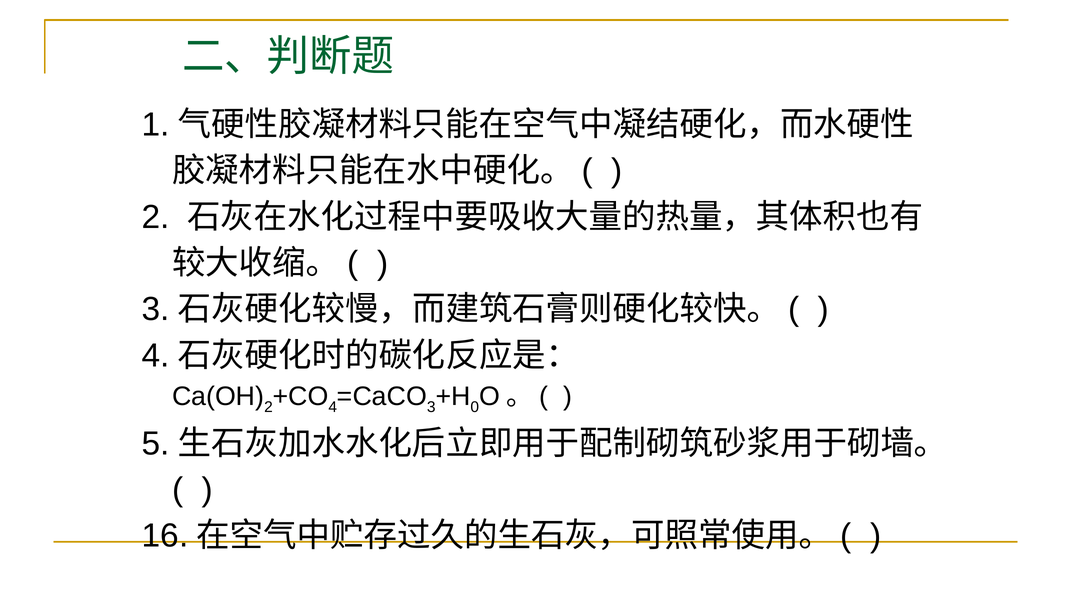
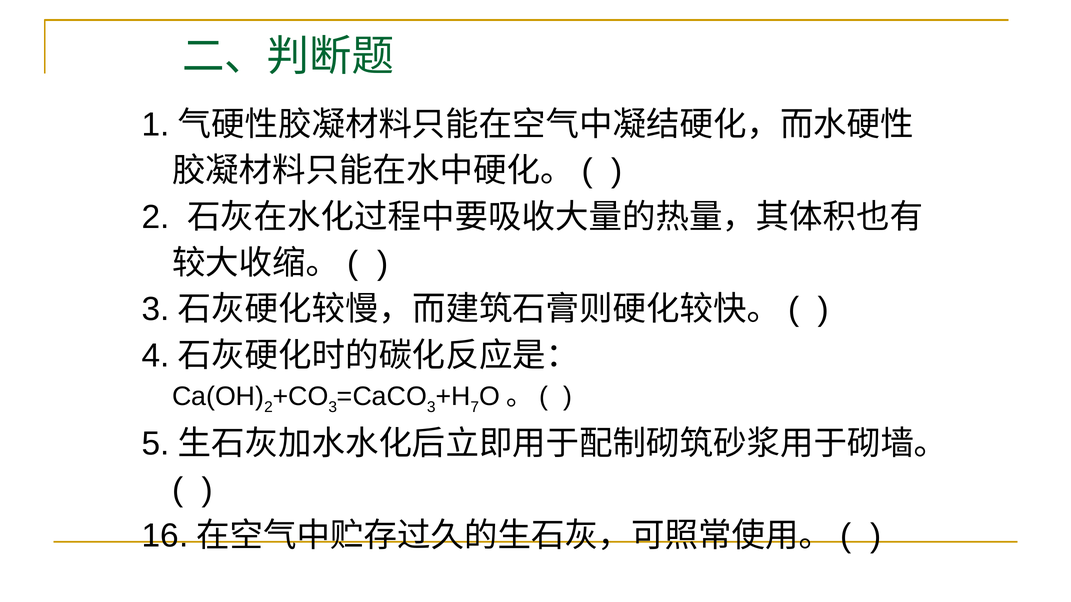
4 at (333, 407): 4 -> 3
0: 0 -> 7
